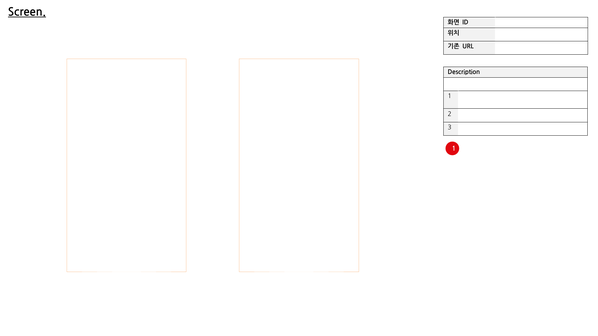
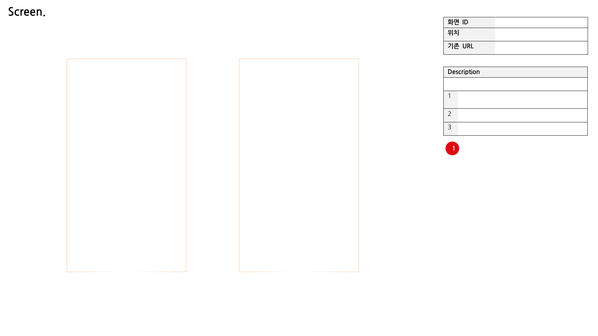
Screen underline: present -> none
